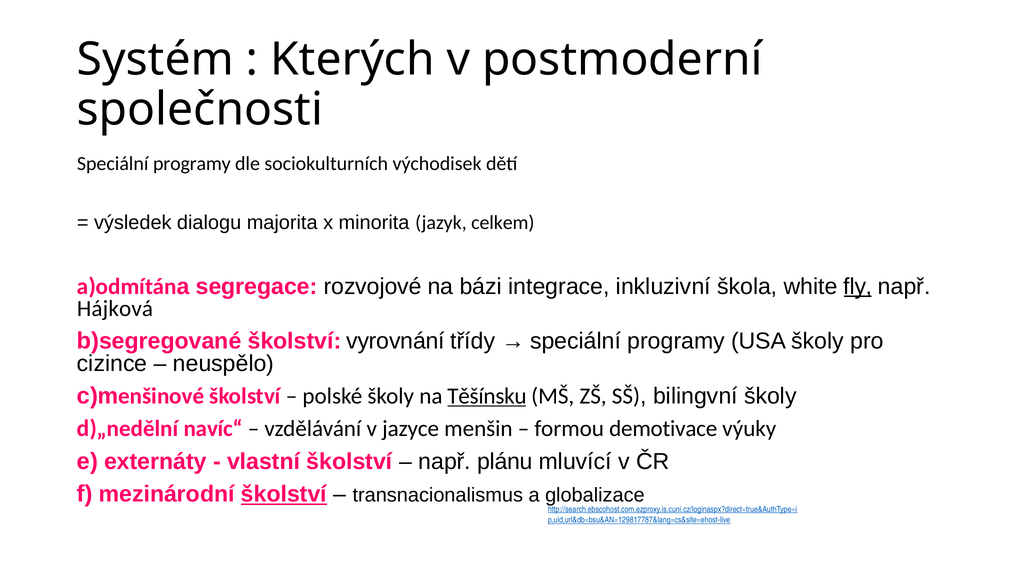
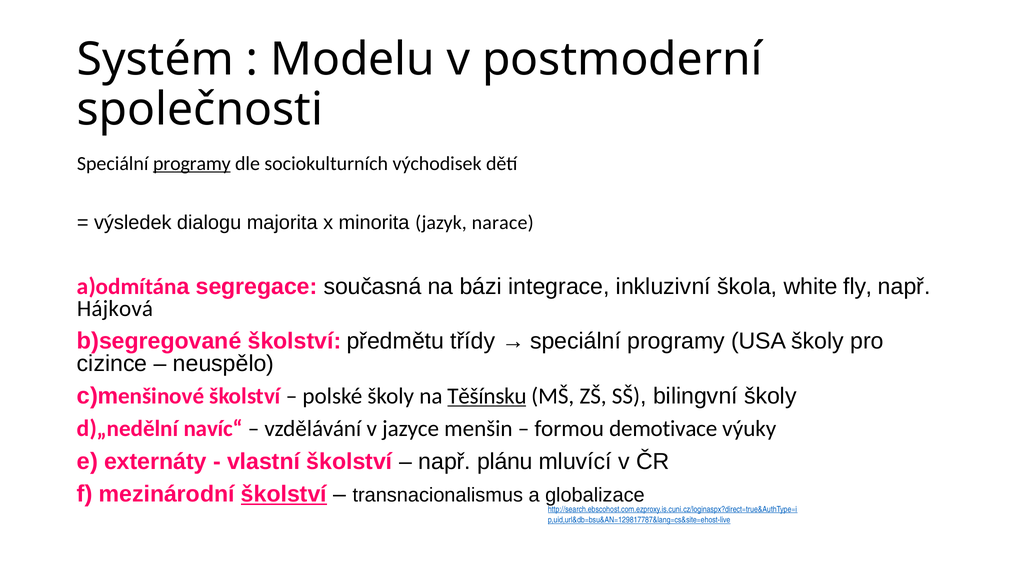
Kterých: Kterých -> Modelu
programy at (192, 164) underline: none -> present
celkem: celkem -> narace
rozvojové: rozvojové -> současná
fly underline: present -> none
vyrovnání: vyrovnání -> předmětu
